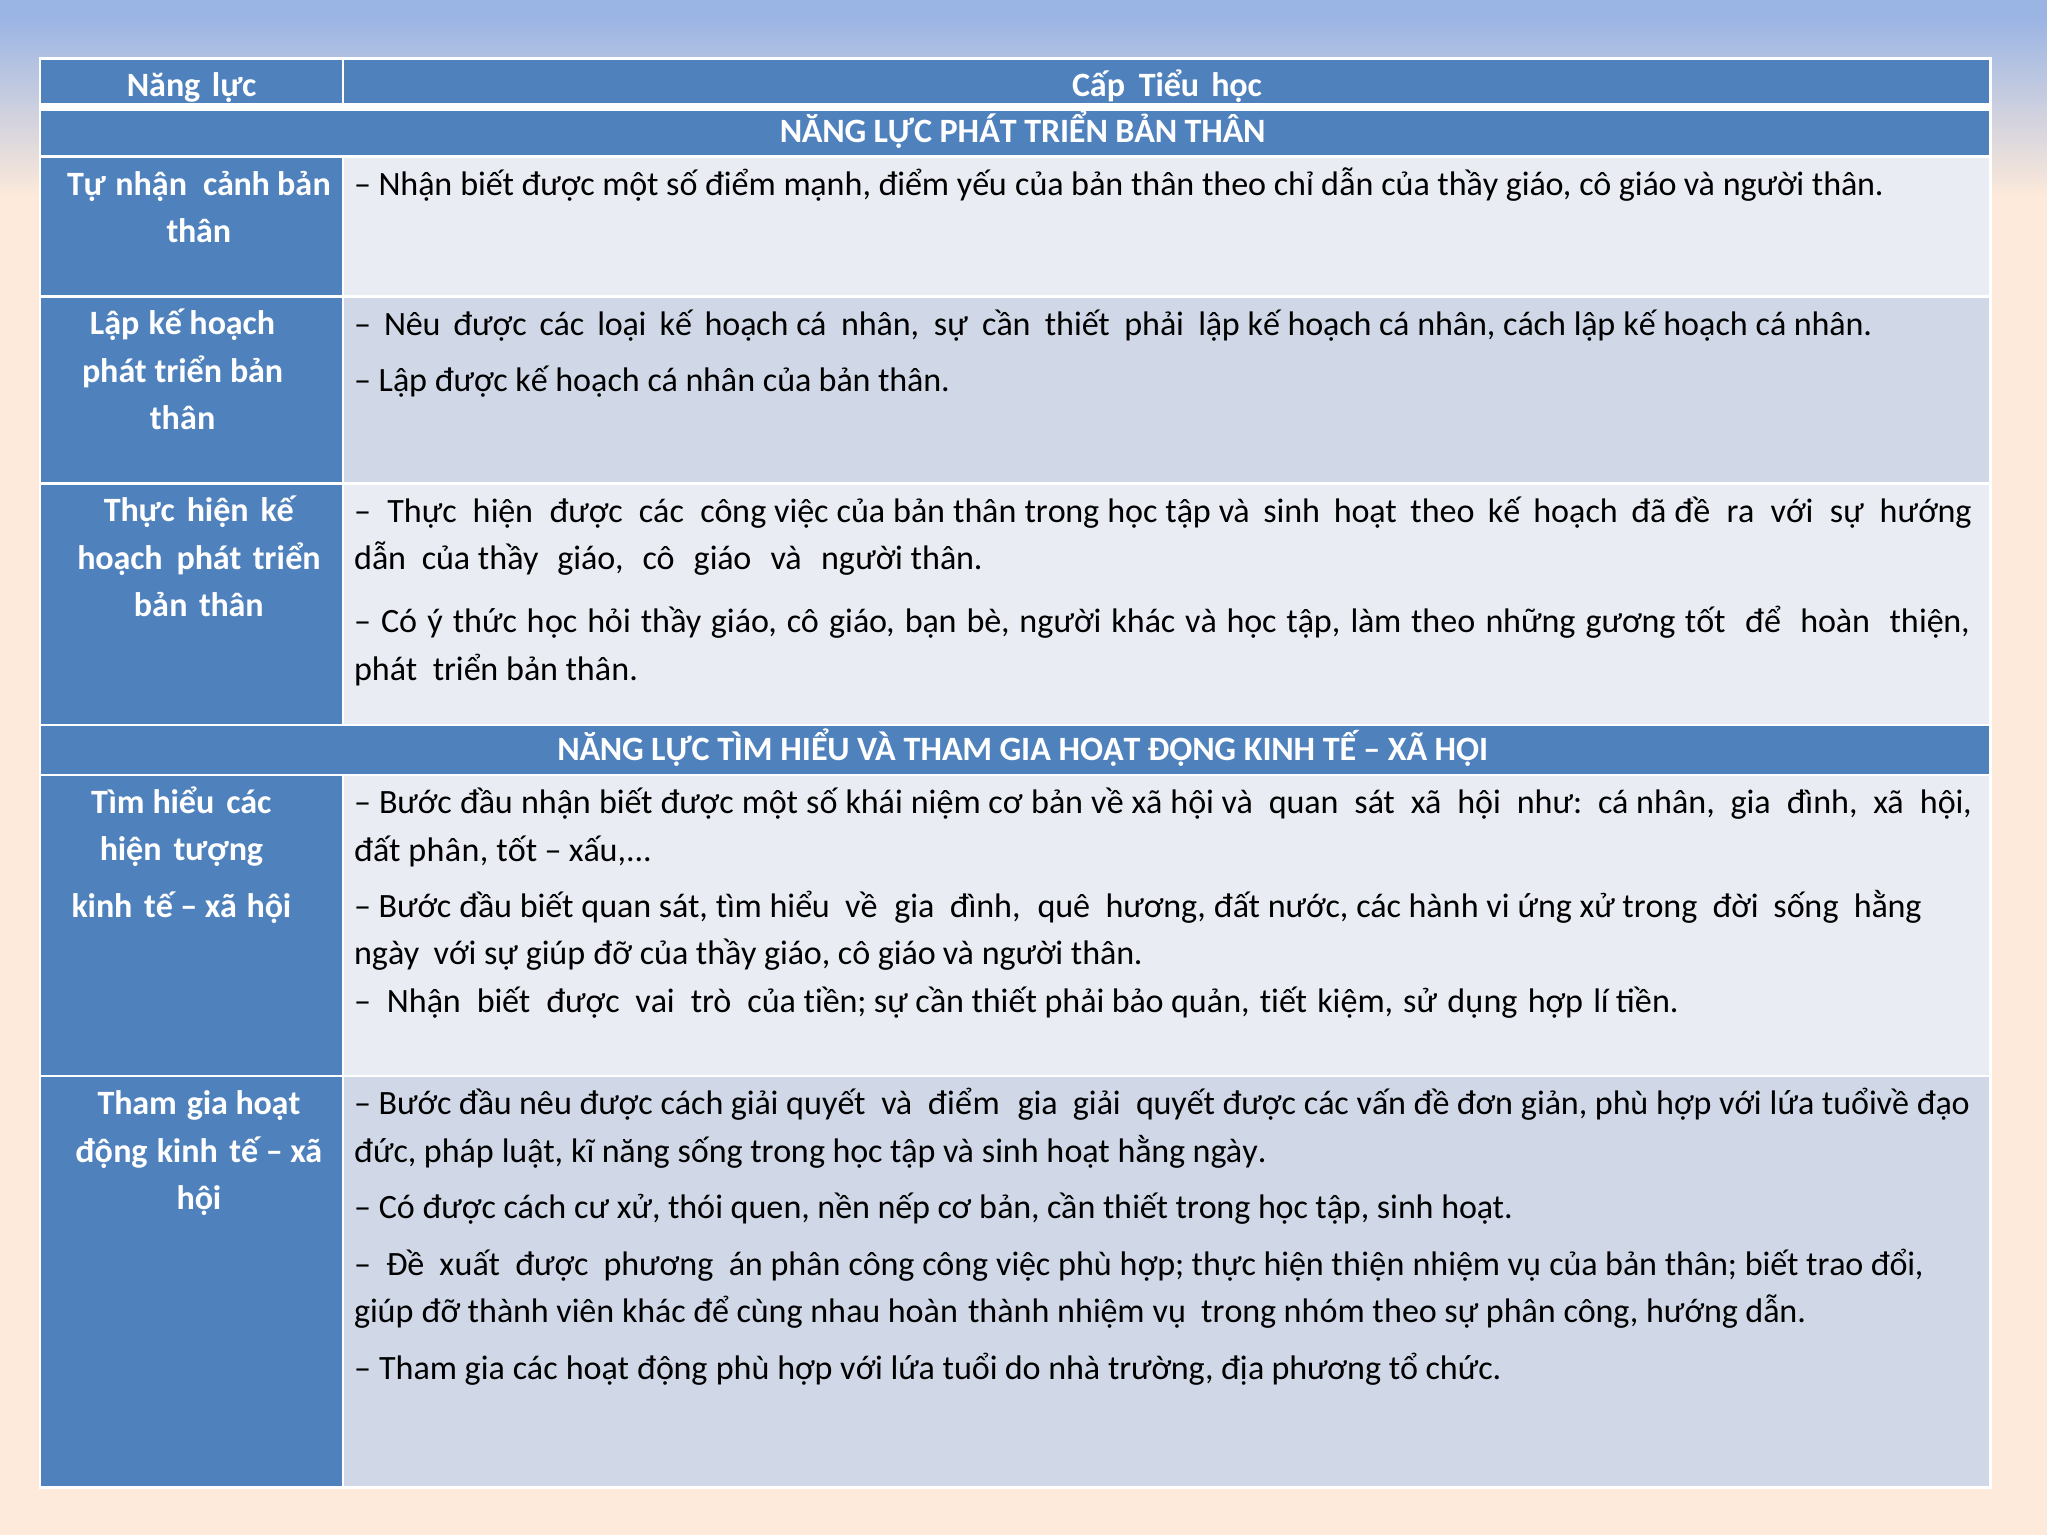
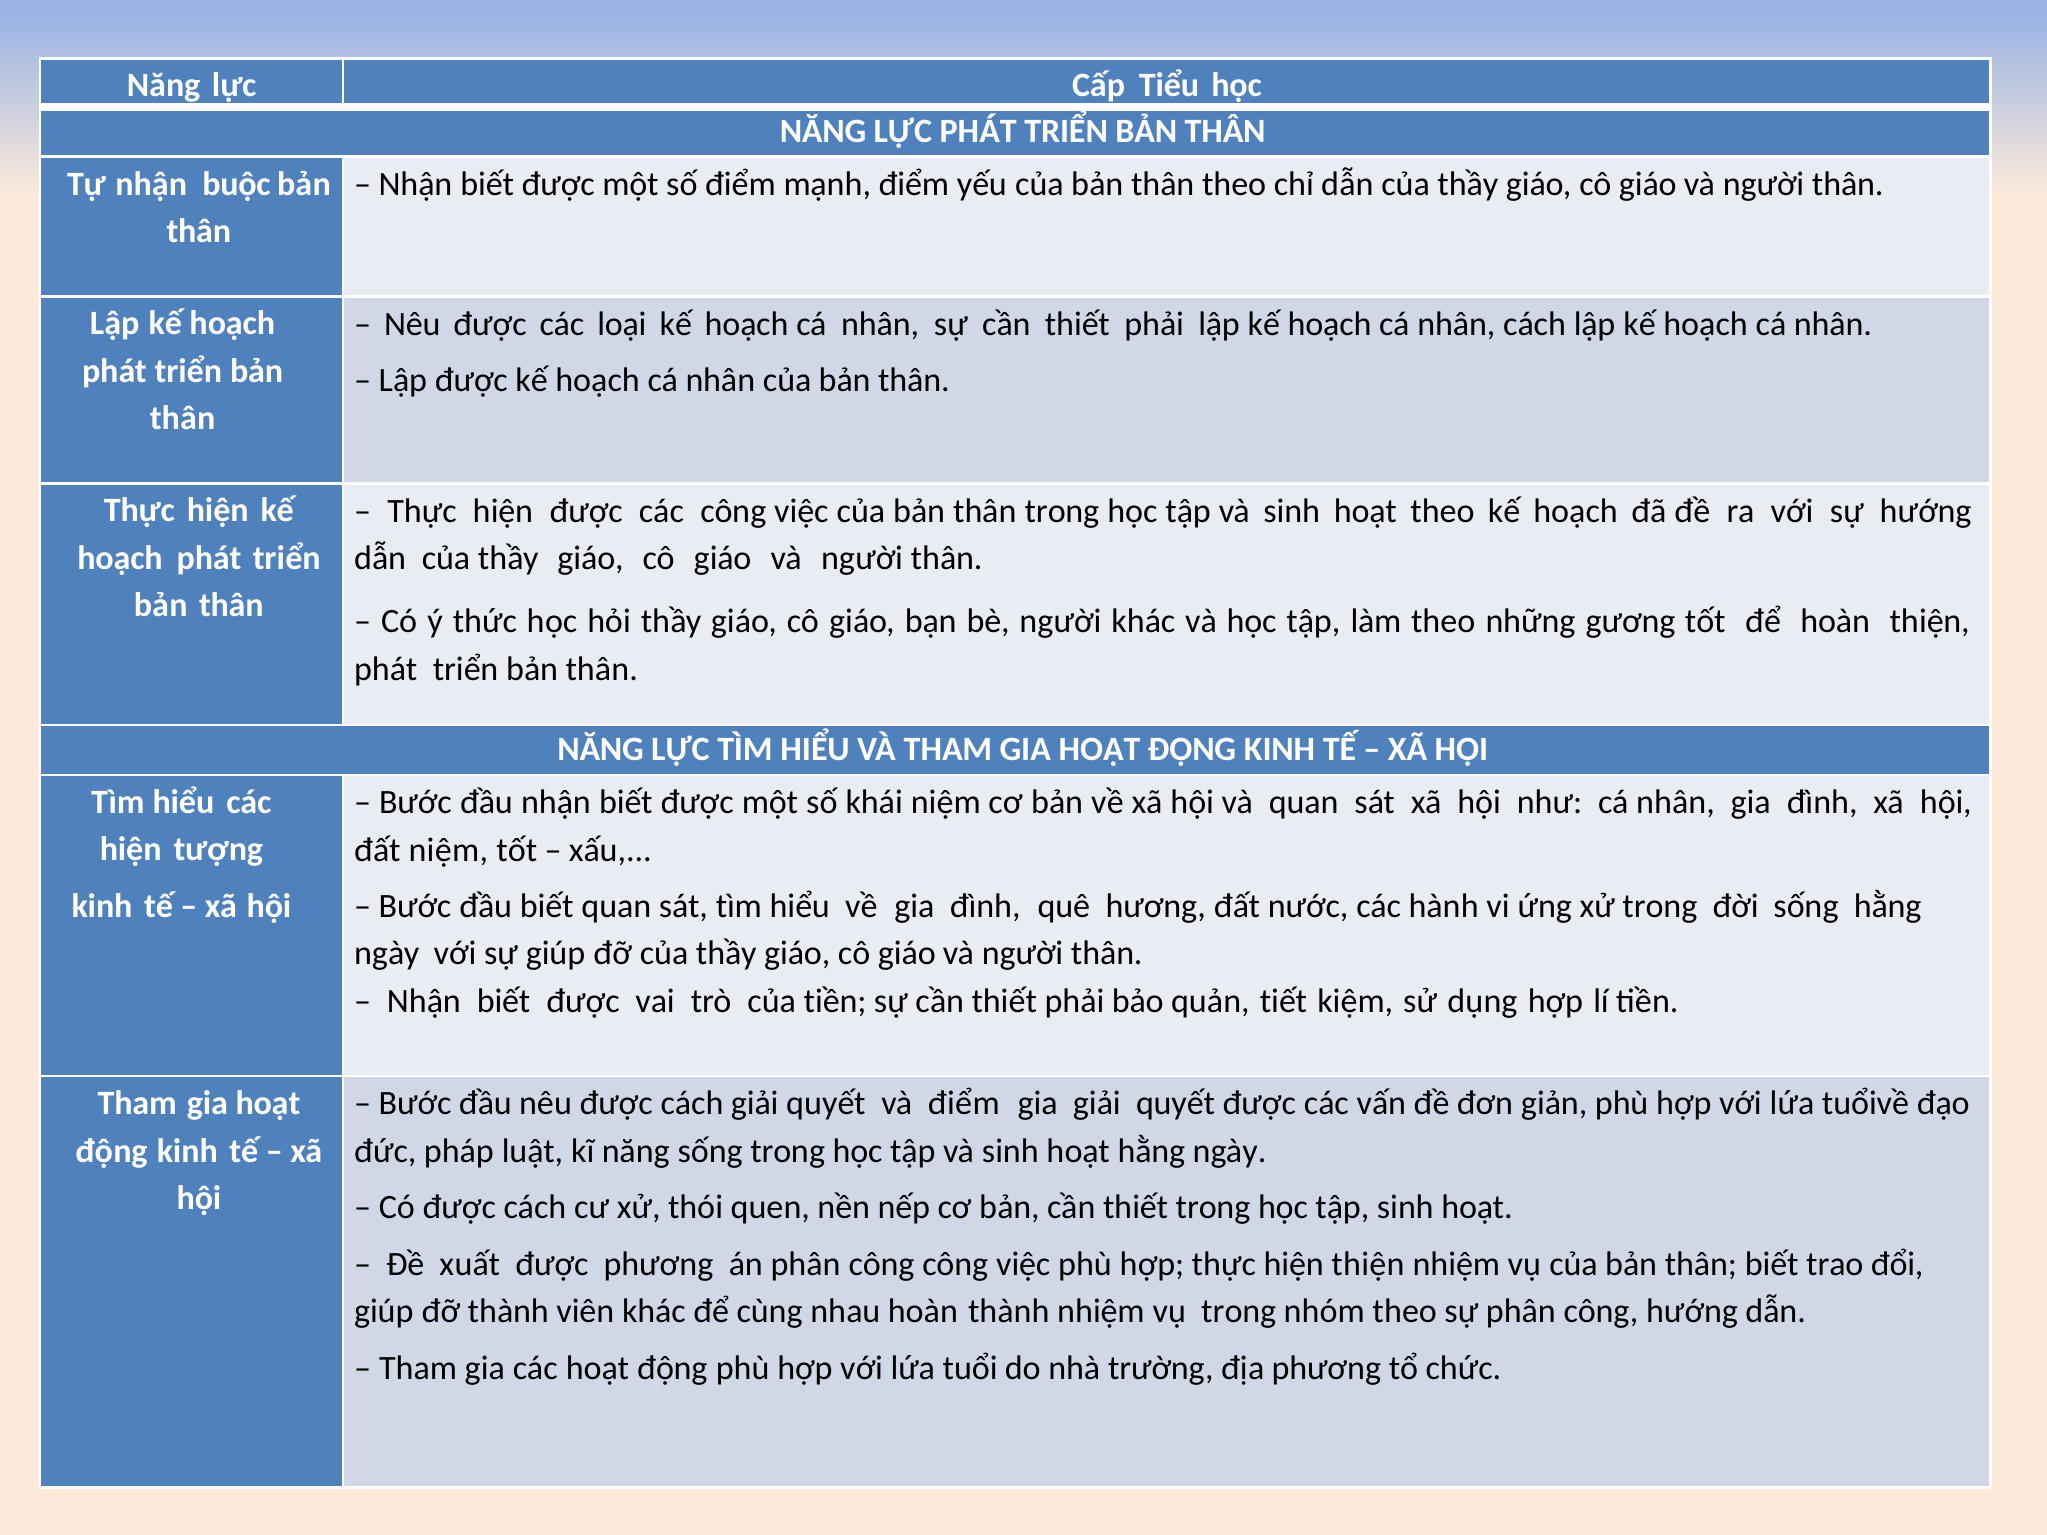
cảnh: cảnh -> buộc
đất phân: phân -> niệm
